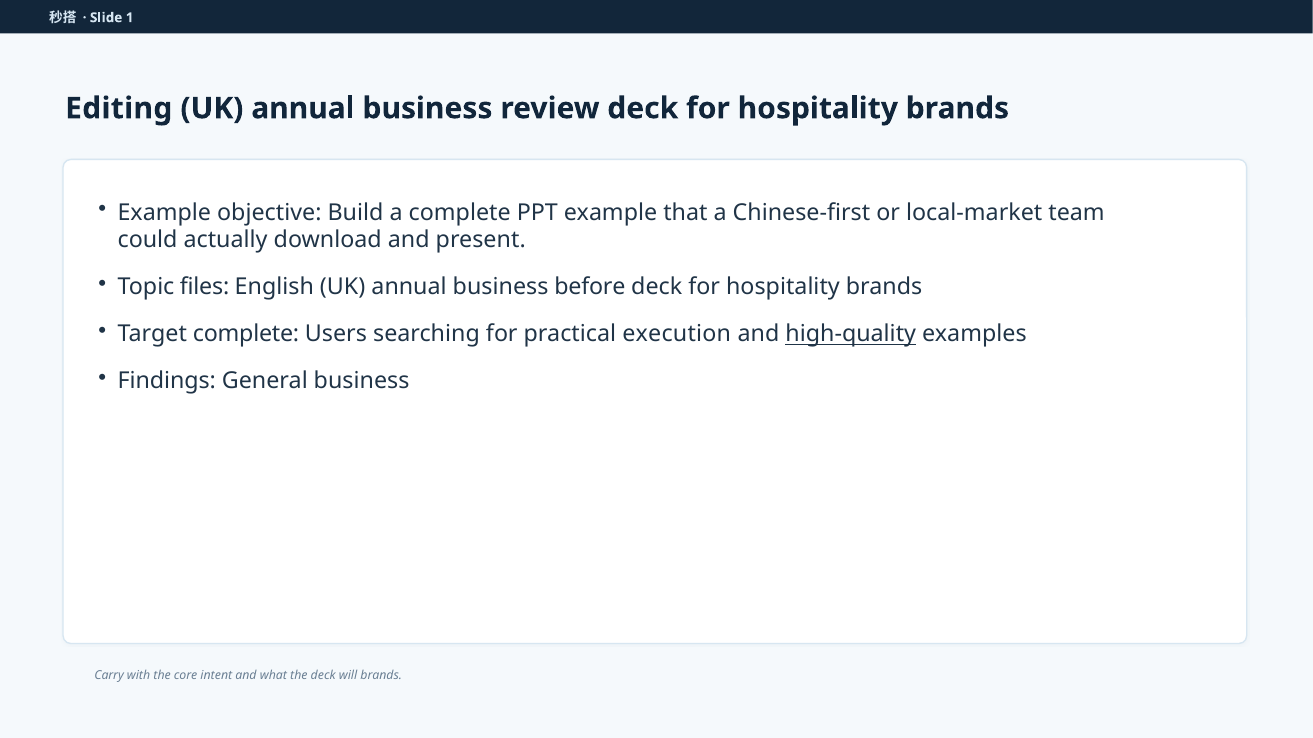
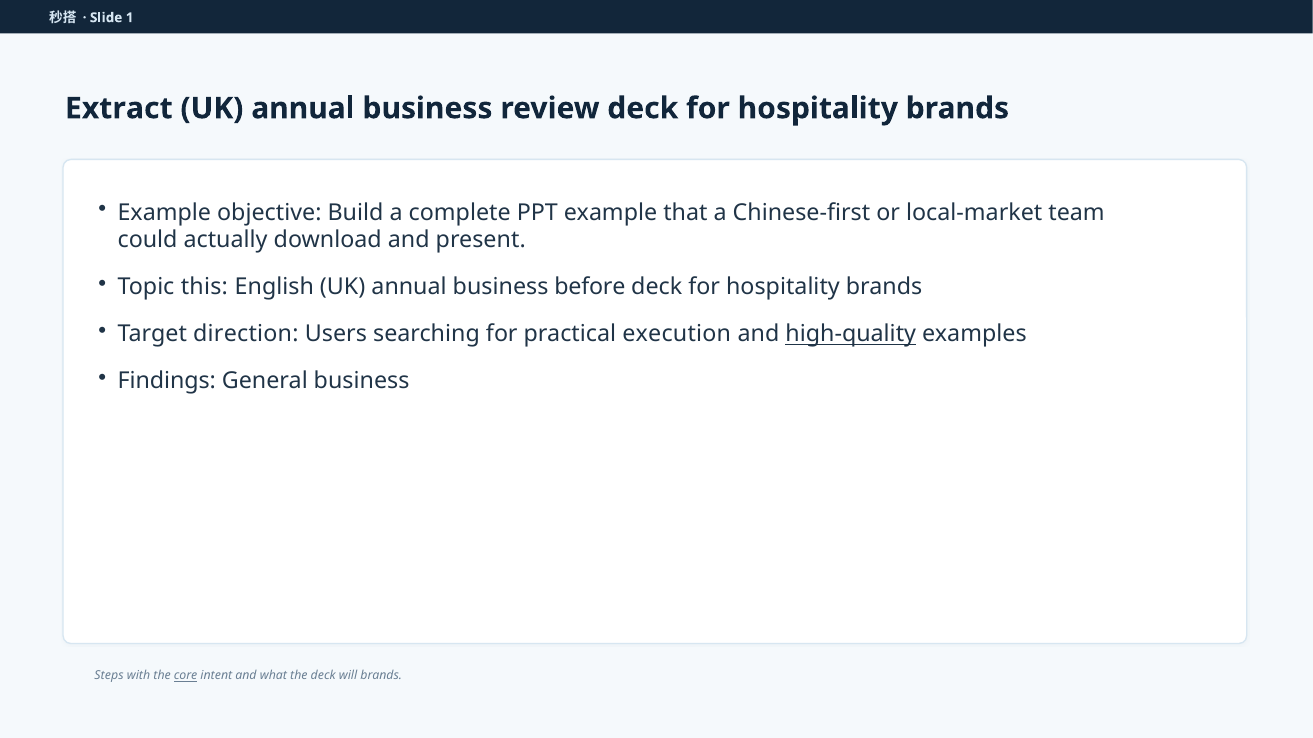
Editing: Editing -> Extract
files: files -> this
Target complete: complete -> direction
Carry: Carry -> Steps
core underline: none -> present
